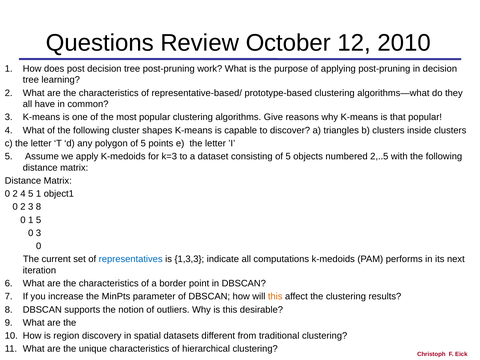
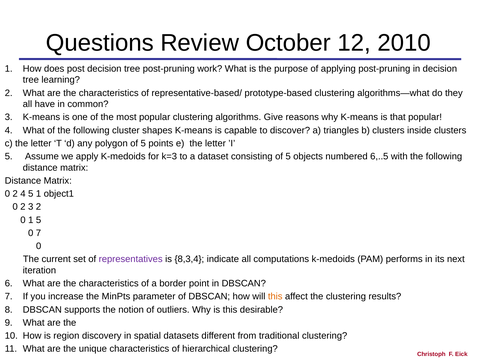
2,..5: 2,..5 -> 6,..5
3 8: 8 -> 2
0 3: 3 -> 7
representatives colour: blue -> purple
1,3,3: 1,3,3 -> 8,3,4
